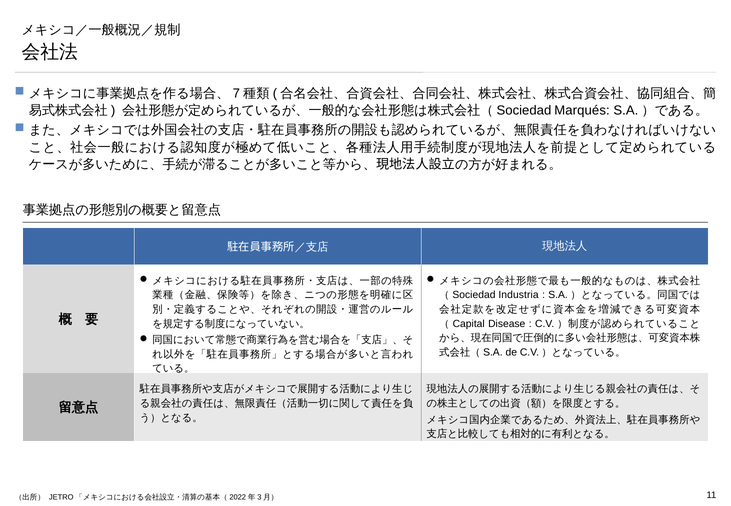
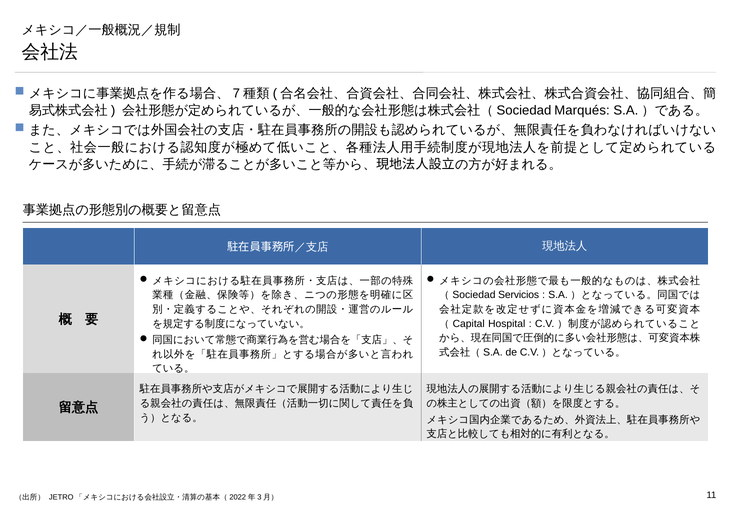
Industria: Industria -> Servicios
Disease: Disease -> Hospital
